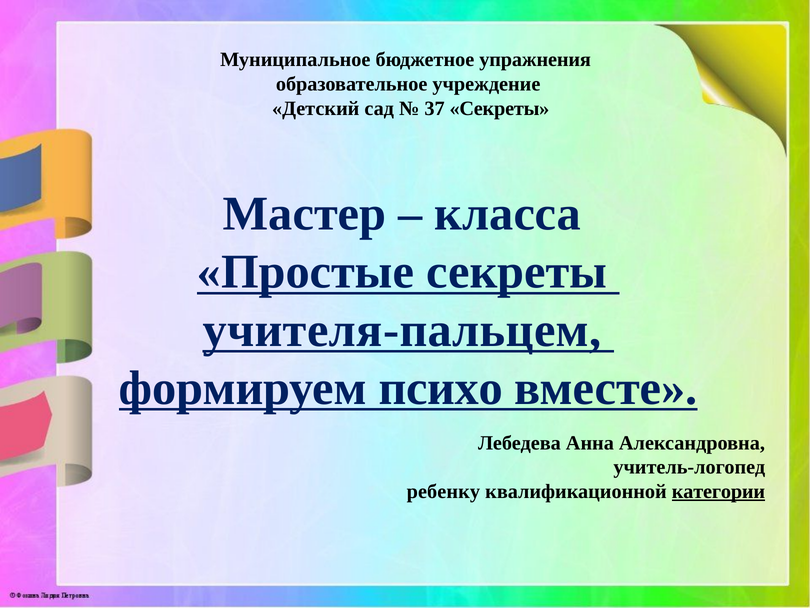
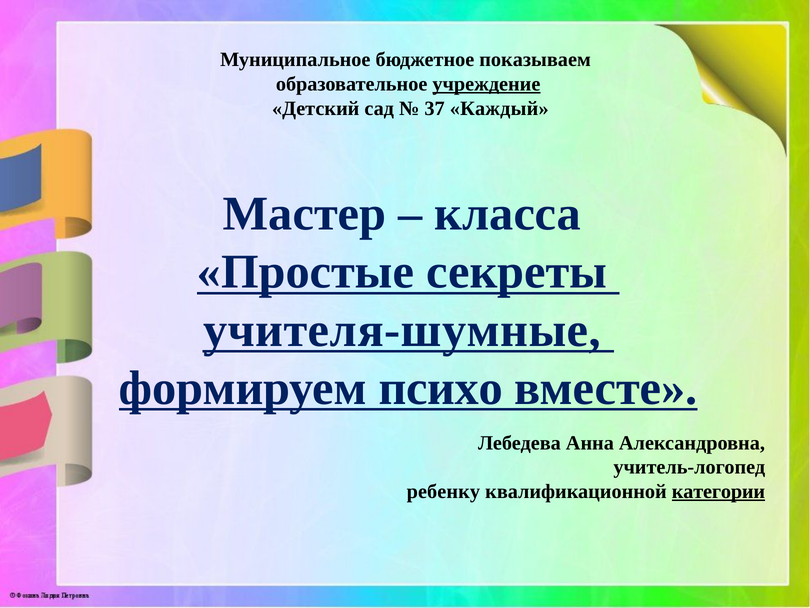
упражнения: упражнения -> показываем
учреждение underline: none -> present
37 Секреты: Секреты -> Каждый
учителя-пальцем: учителя-пальцем -> учителя-шумные
